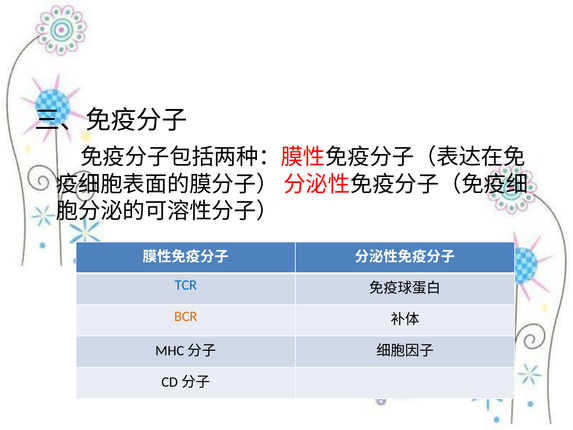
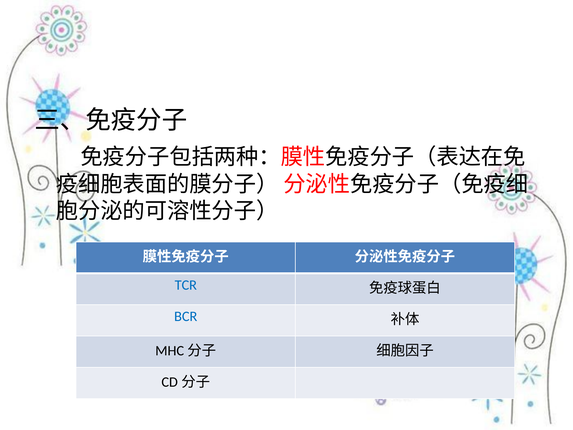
BCR colour: orange -> blue
